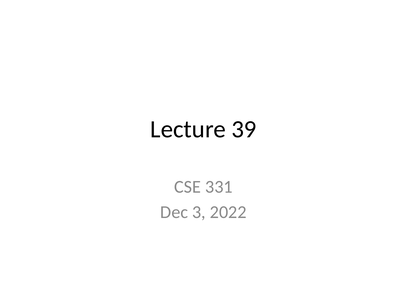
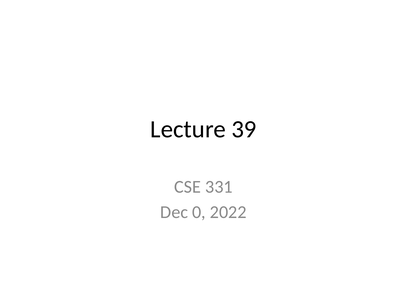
3: 3 -> 0
